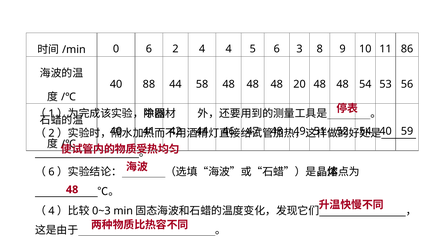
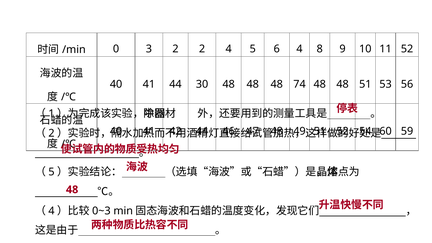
0 6: 6 -> 3
2 4: 4 -> 2
6 3: 3 -> 4
11 86: 86 -> 52
88 at (149, 84): 88 -> 41
58: 58 -> 30
20: 20 -> 74
48 54: 54 -> 51
40 at (386, 131): 40 -> 60
6 at (51, 172): 6 -> 5
